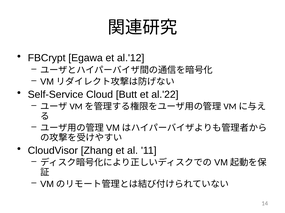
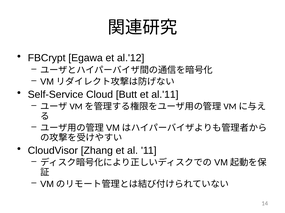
al.'22: al.'22 -> al.'11
